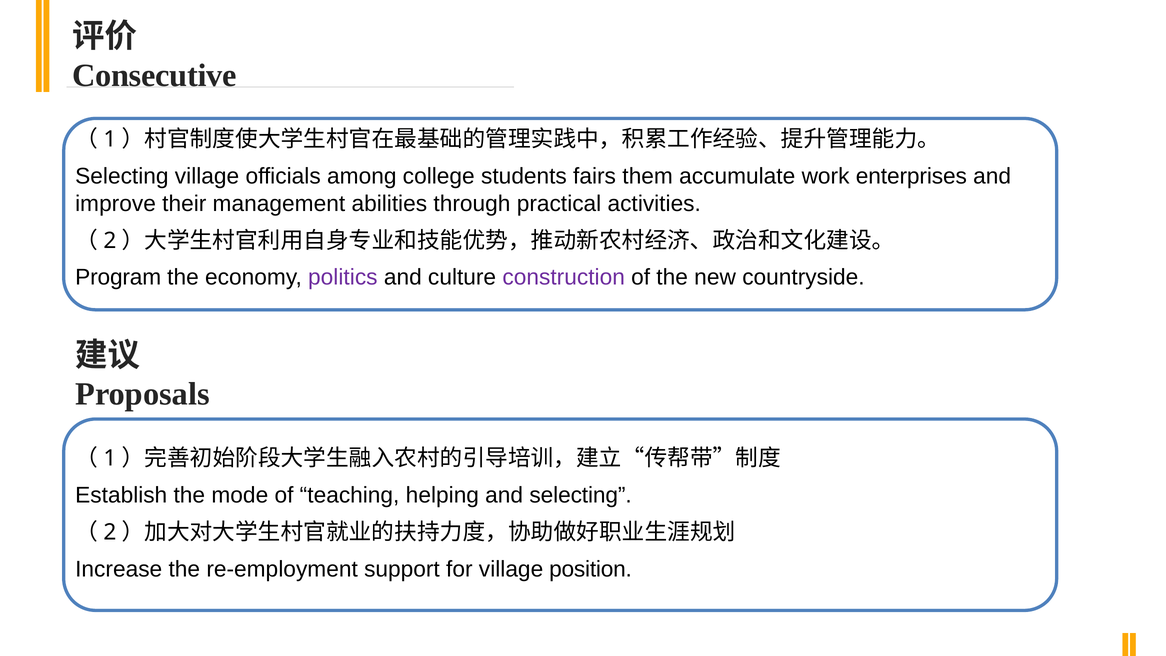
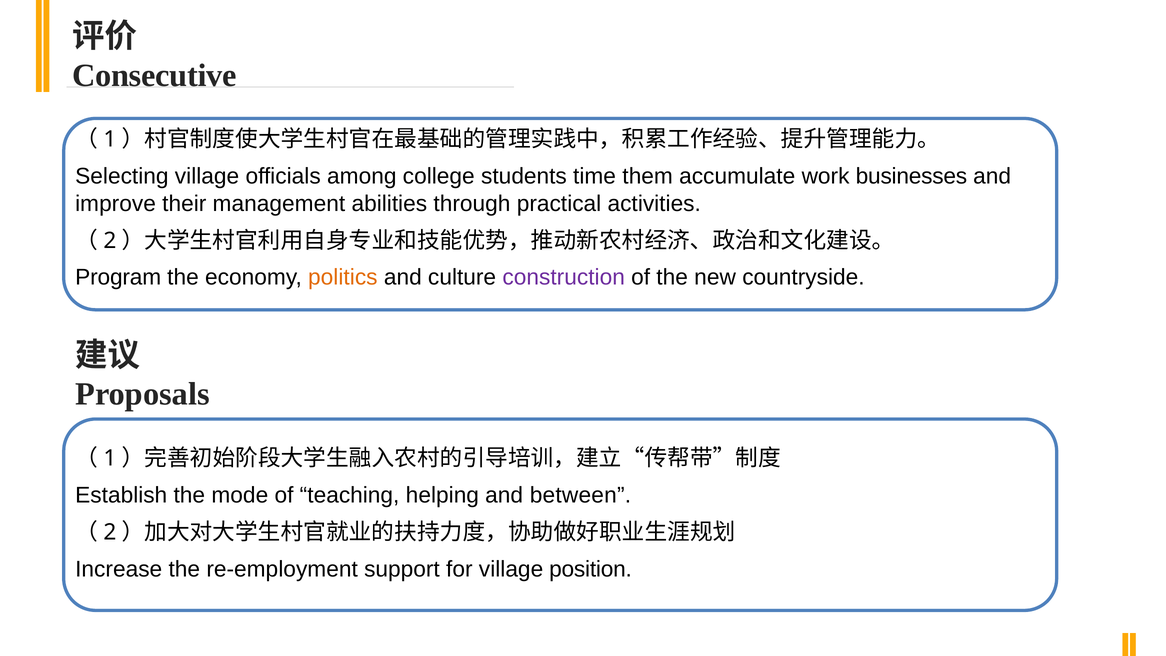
fairs: fairs -> time
enterprises: enterprises -> businesses
politics colour: purple -> orange
and selecting: selecting -> between
